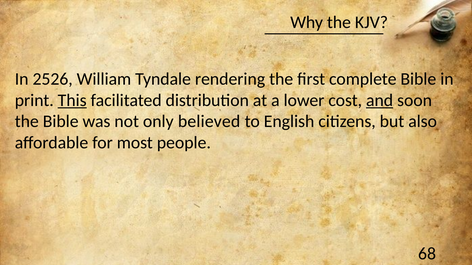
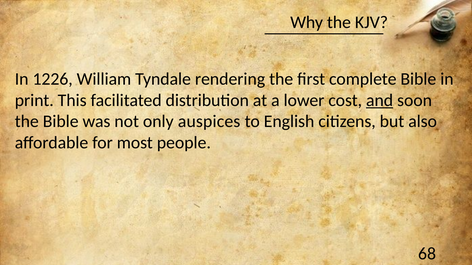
2526: 2526 -> 1226
This underline: present -> none
believed: believed -> auspices
